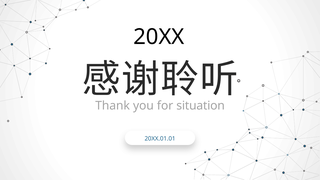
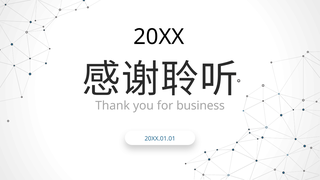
situation: situation -> business
